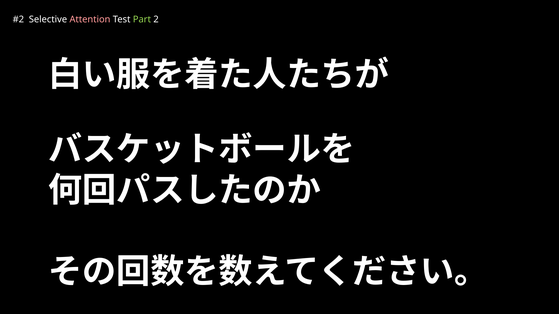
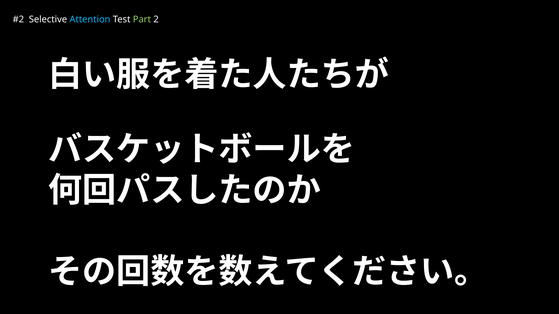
Attention colour: pink -> light blue
